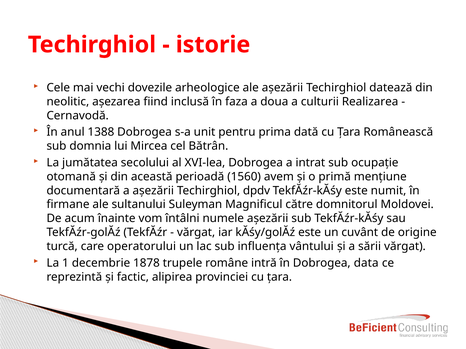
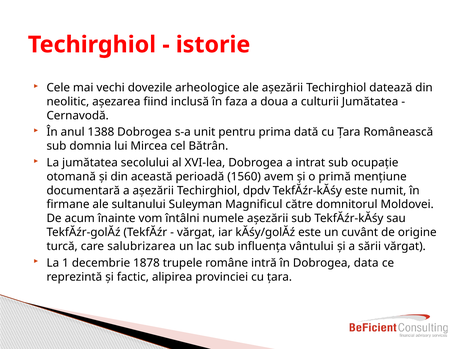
culturii Realizarea: Realizarea -> Jumătatea
operatorului: operatorului -> salubrizarea
